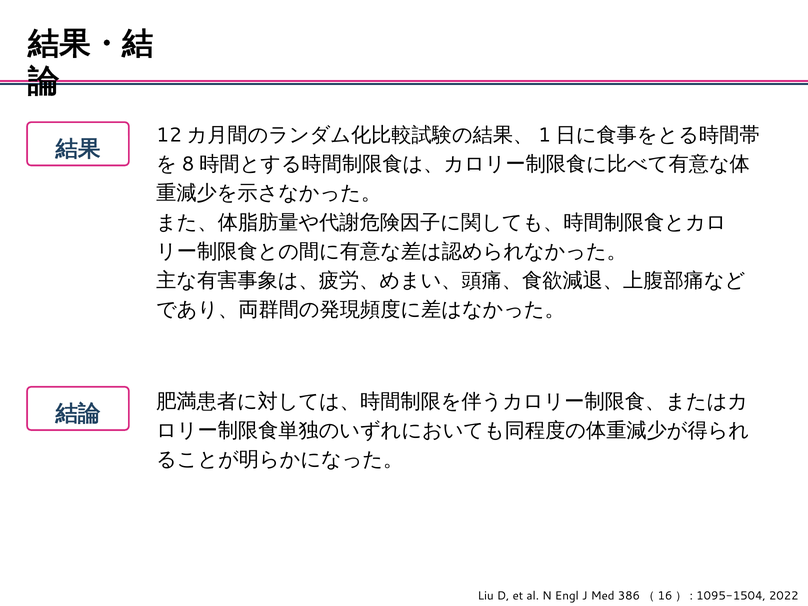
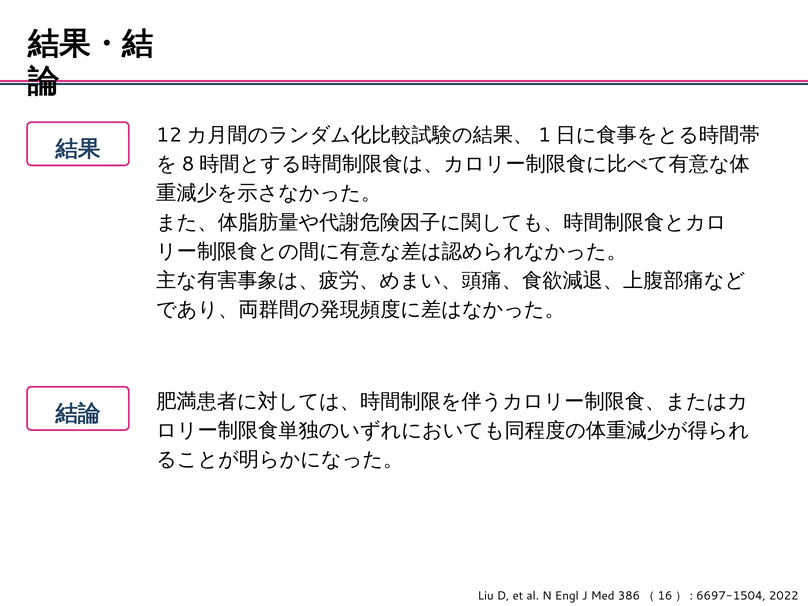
1095-1504: 1095-1504 -> 6697-1504
